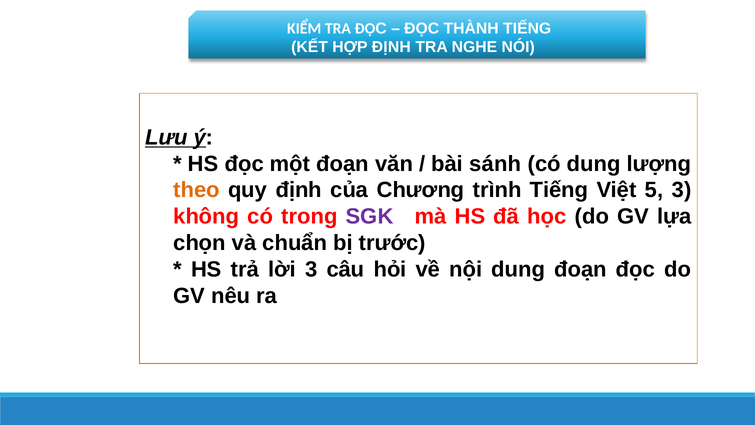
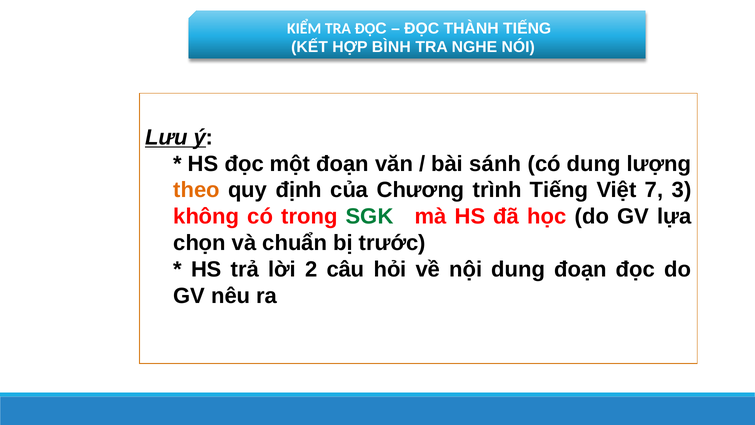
HỢP ĐỊNH: ĐỊNH -> BÌNH
5: 5 -> 7
SGK colour: purple -> green
lời 3: 3 -> 2
